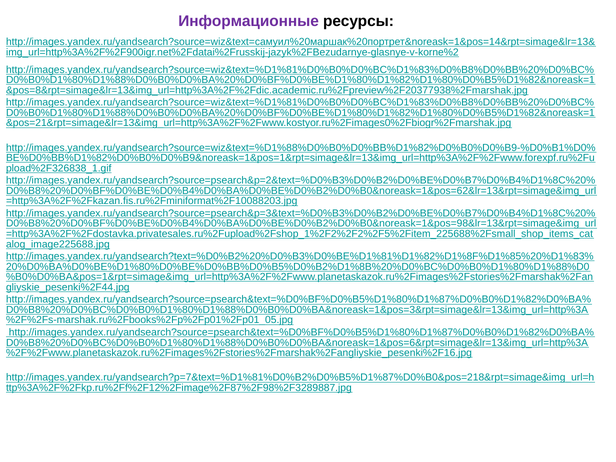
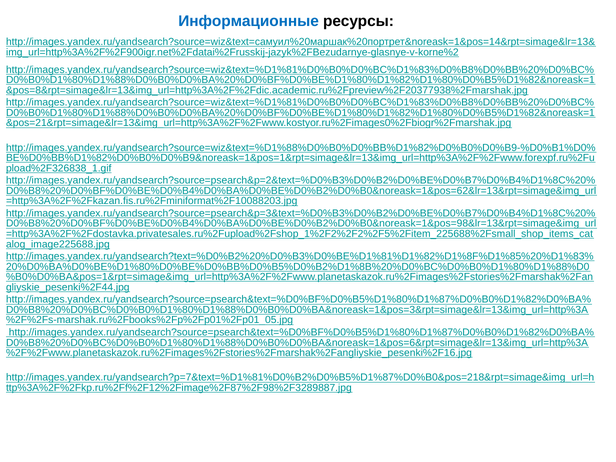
Информационные colour: purple -> blue
